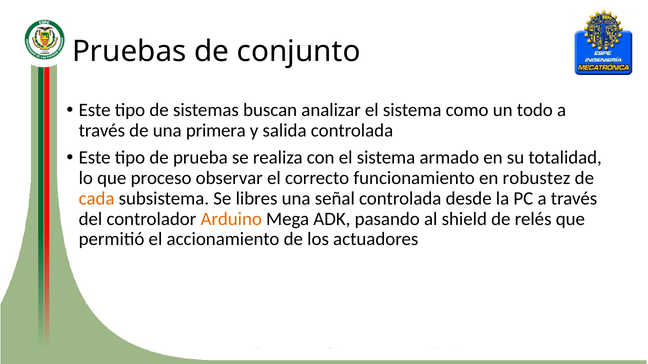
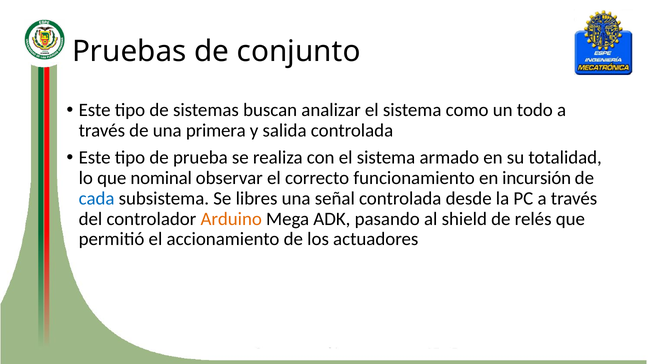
proceso: proceso -> nominal
robustez: robustez -> incursión
cada colour: orange -> blue
